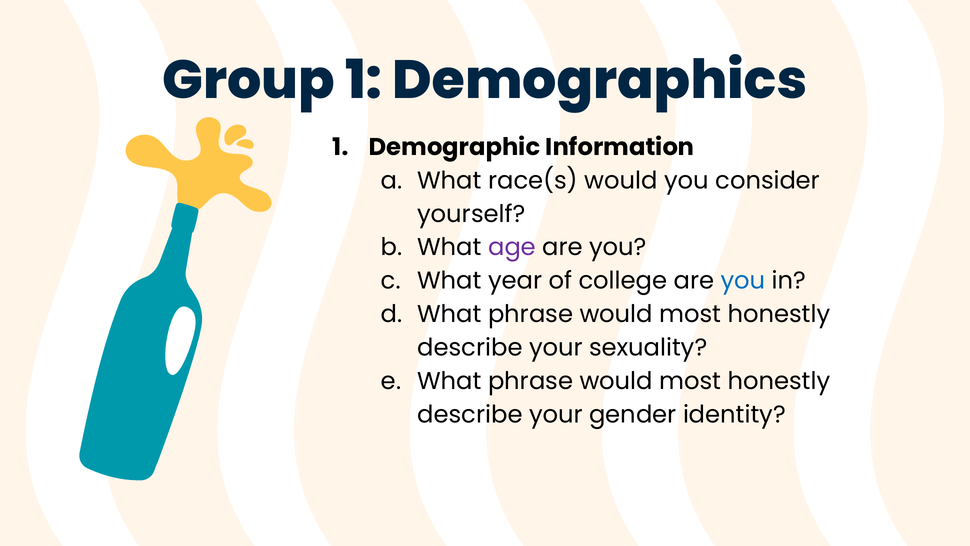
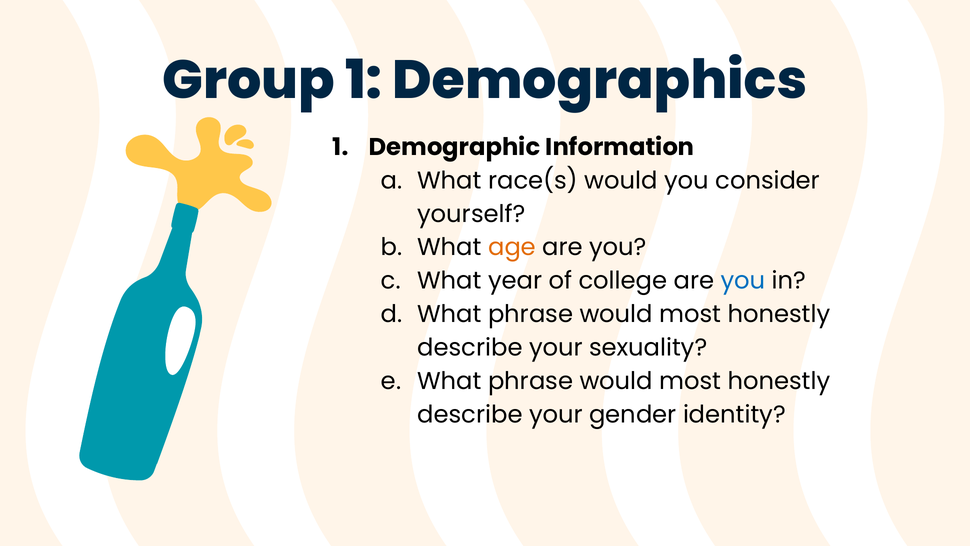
age colour: purple -> orange
